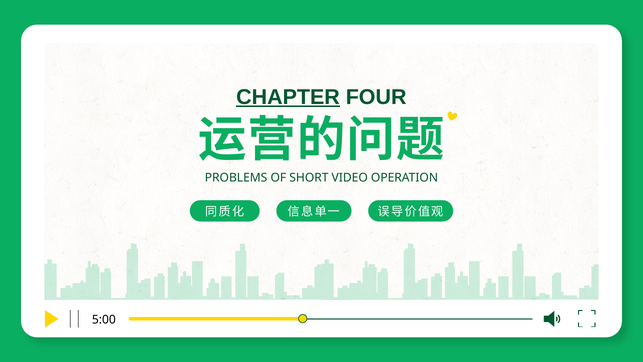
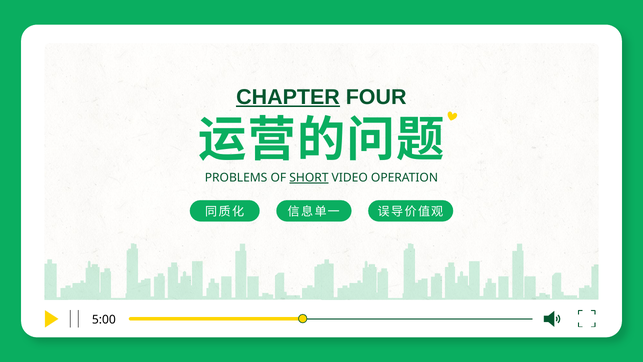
SHORT underline: none -> present
